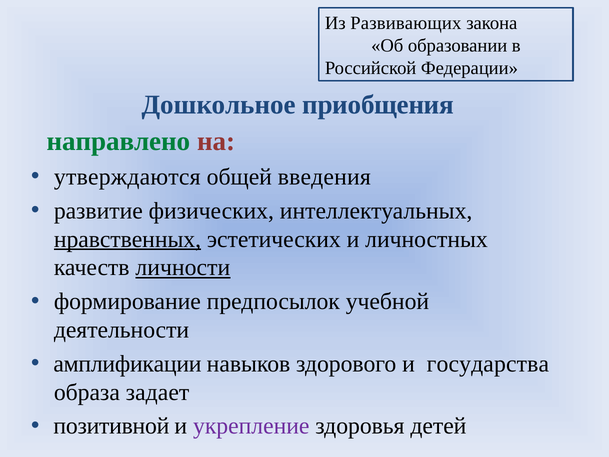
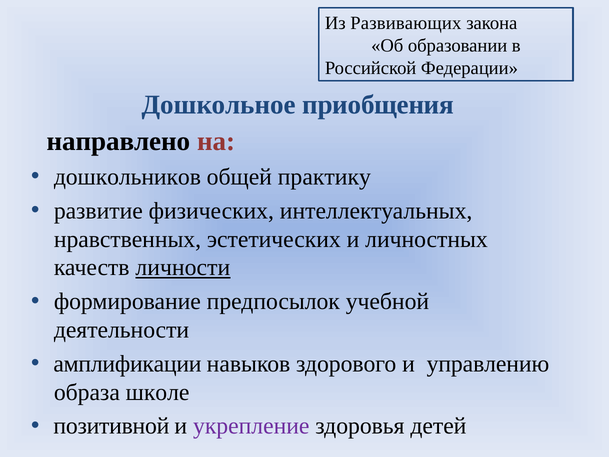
направлено colour: green -> black
утверждаются: утверждаются -> дошкольников
введения: введения -> практику
нравственных underline: present -> none
государства: государства -> управлению
задает: задает -> школе
